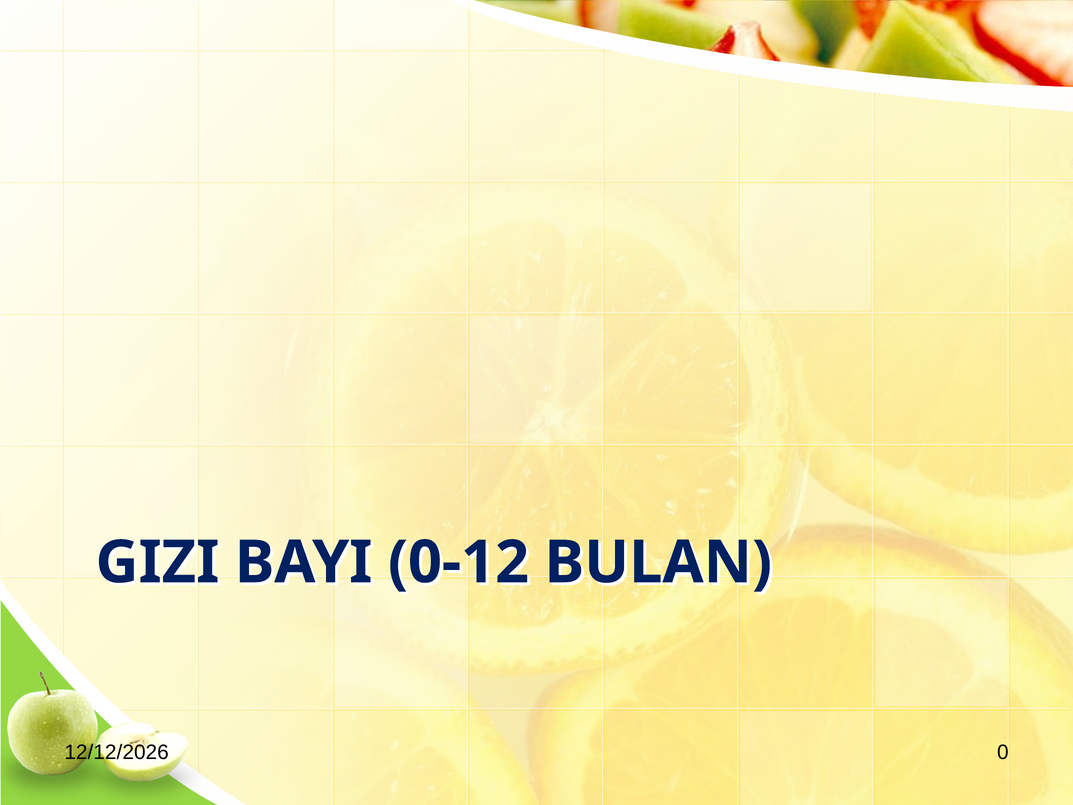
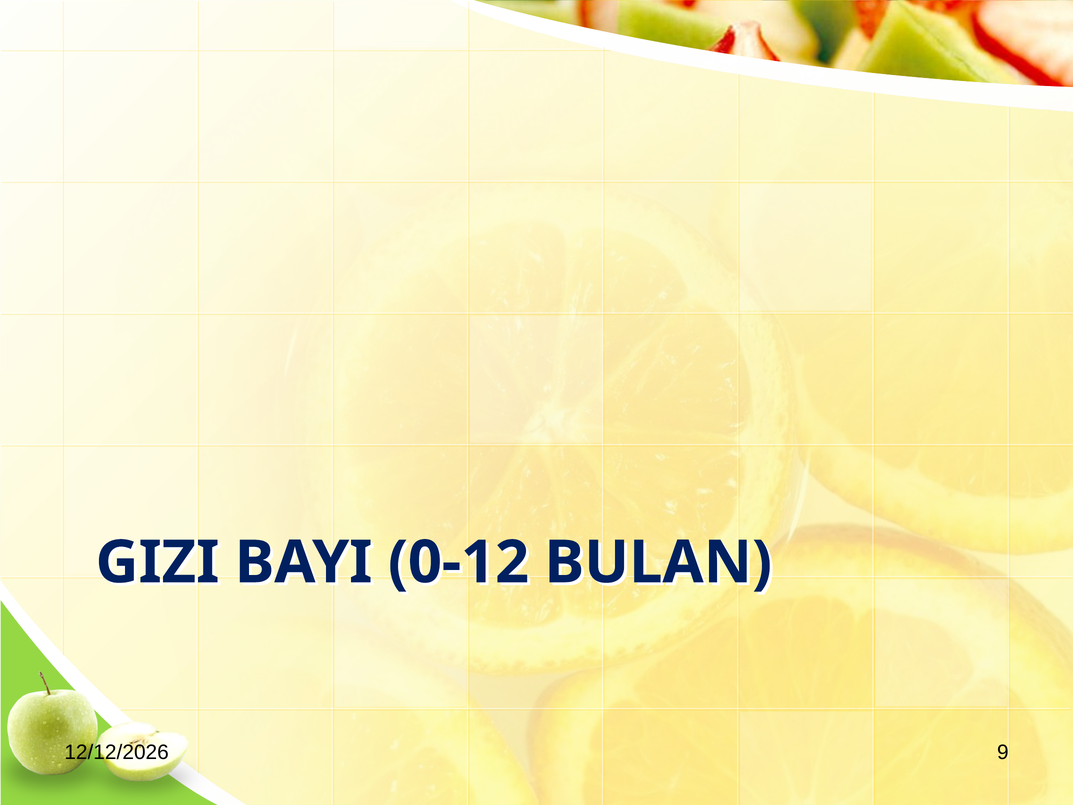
0: 0 -> 9
